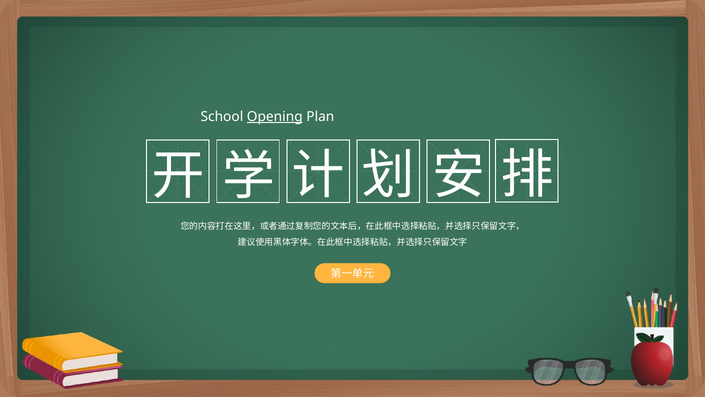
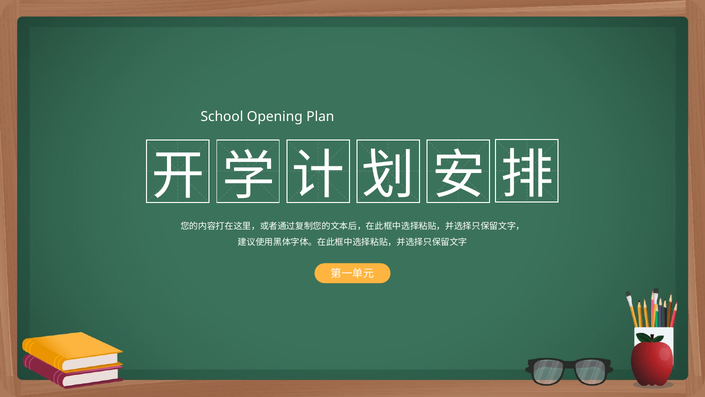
Opening underline: present -> none
